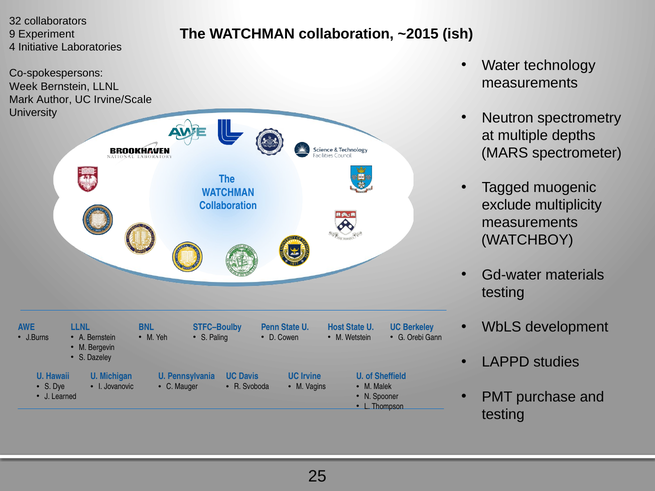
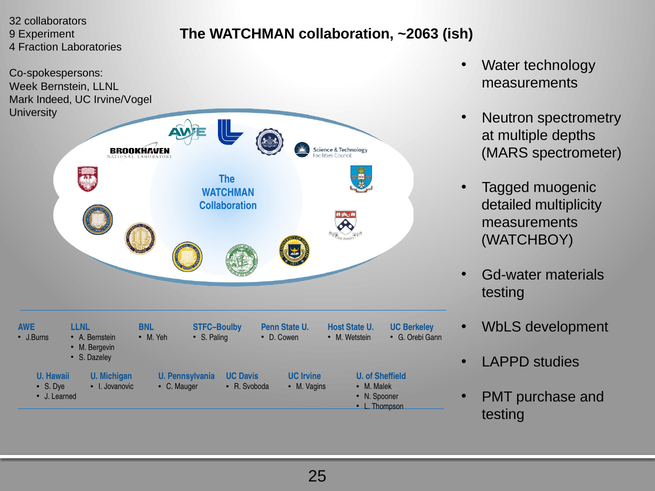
~2015: ~2015 -> ~2063
Initiative: Initiative -> Fraction
Author: Author -> Indeed
Irvine/Scale: Irvine/Scale -> Irvine/Vogel
exclude: exclude -> detailed
